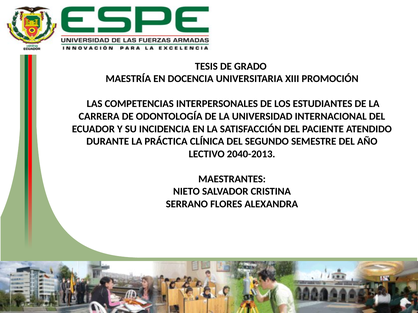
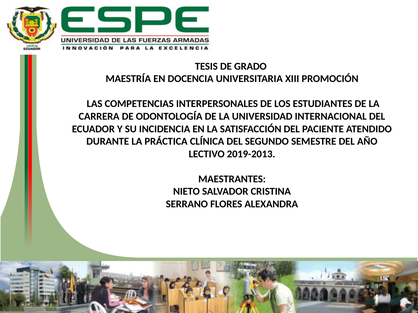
2040-2013: 2040-2013 -> 2019-2013
